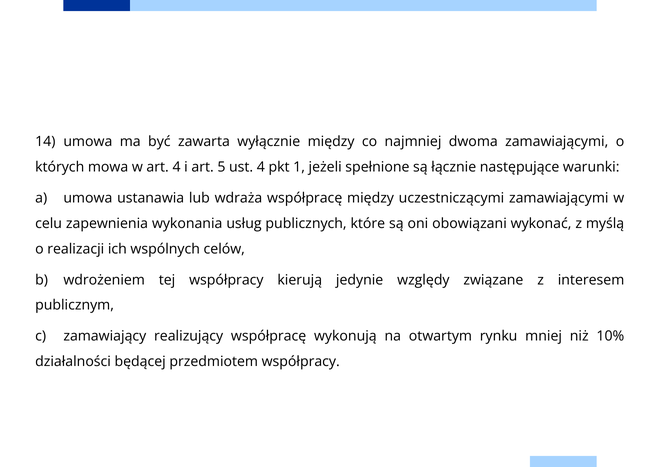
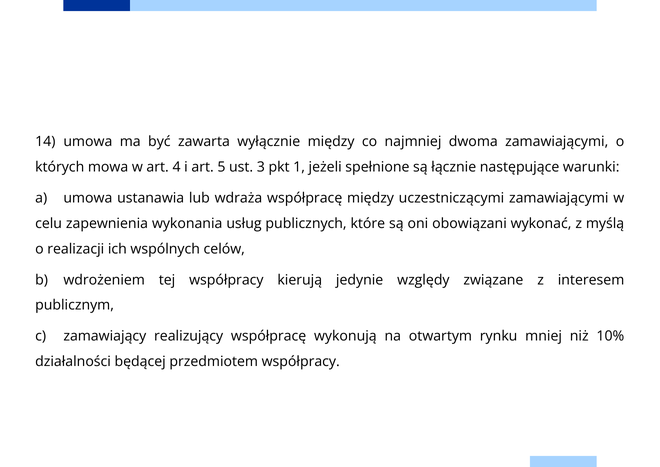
ust 4: 4 -> 3
